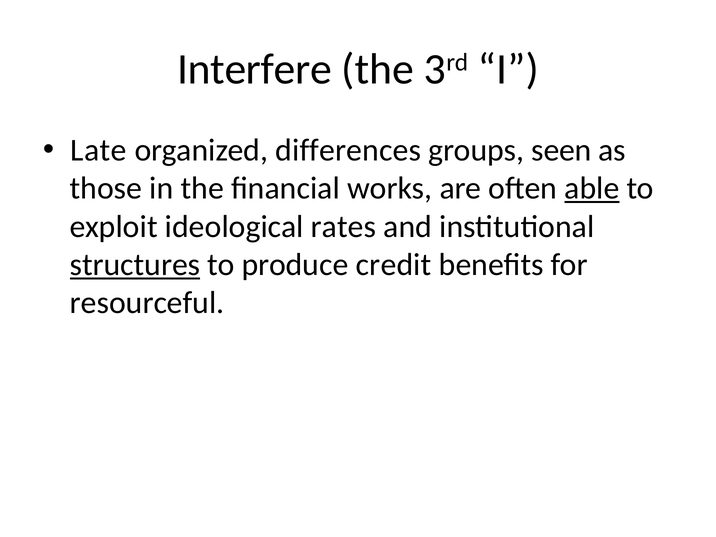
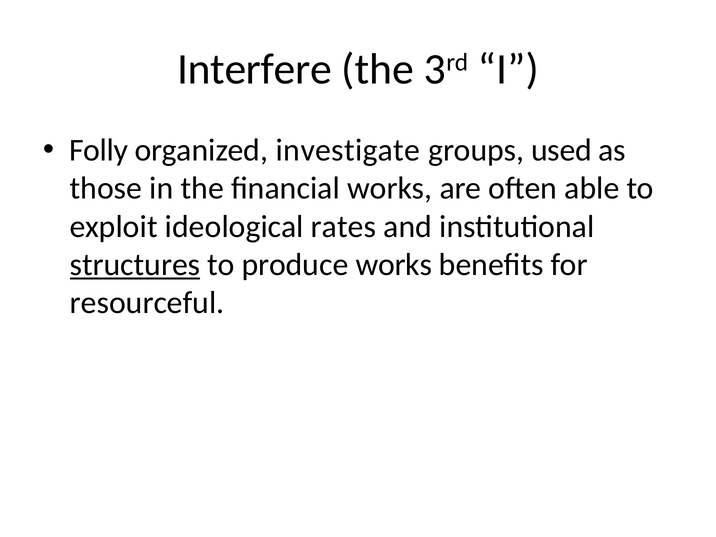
Late: Late -> Folly
differences: differences -> investigate
seen: seen -> used
able underline: present -> none
produce credit: credit -> works
